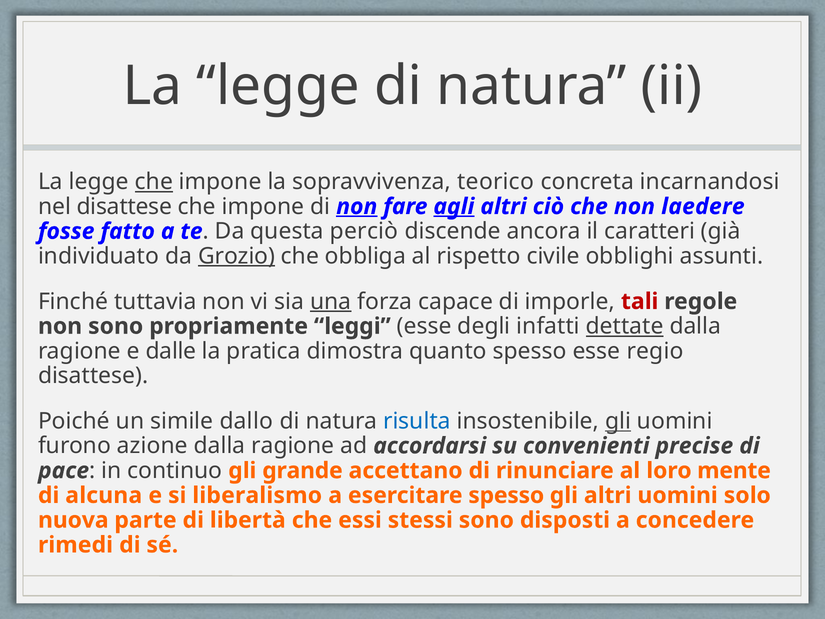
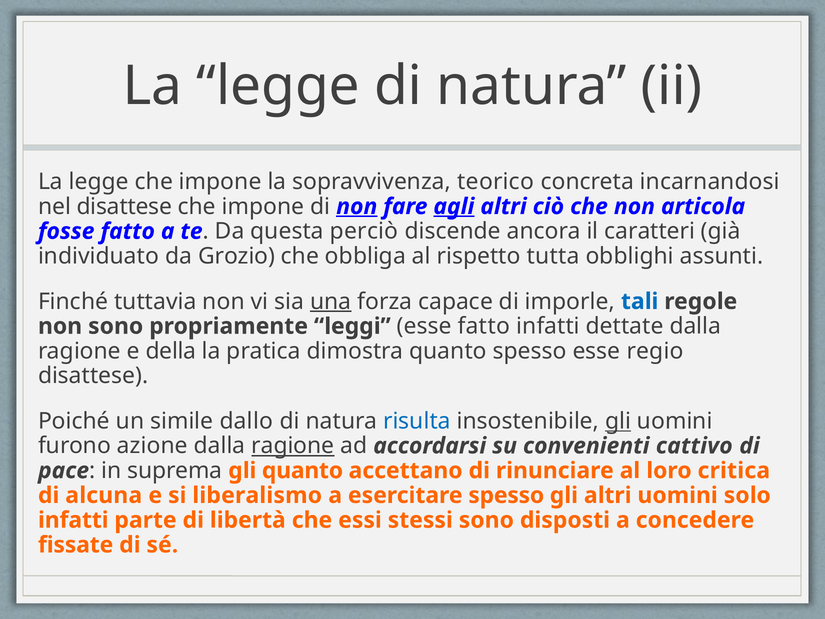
che at (154, 182) underline: present -> none
laedere: laedere -> articola
Grozio underline: present -> none
civile: civile -> tutta
tali colour: red -> blue
esse degli: degli -> fatto
dettate underline: present -> none
dalle: dalle -> della
ragione at (293, 446) underline: none -> present
precise: precise -> cattivo
continuo: continuo -> suprema
gli grande: grande -> quanto
mente: mente -> critica
nuova at (73, 520): nuova -> infatti
rimedi: rimedi -> fissate
